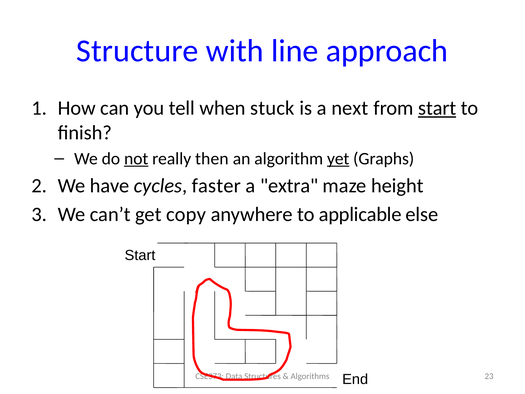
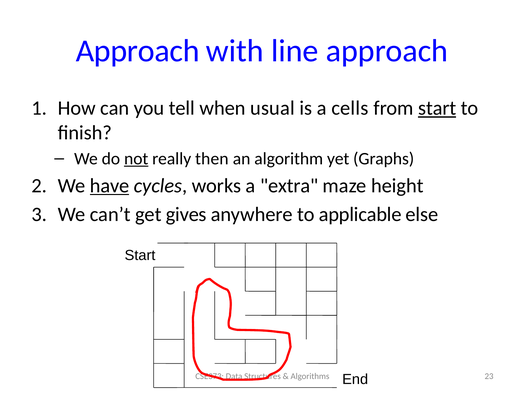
Structure at (137, 51): Structure -> Approach
stuck: stuck -> usual
next: next -> cells
yet underline: present -> none
have underline: none -> present
faster: faster -> works
copy: copy -> gives
